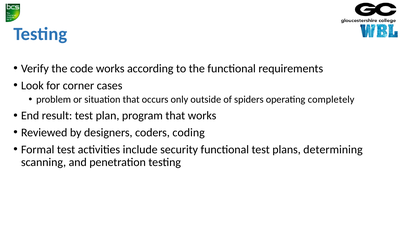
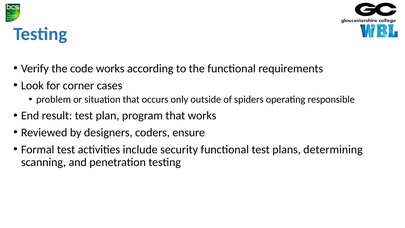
completely: completely -> responsible
coding: coding -> ensure
